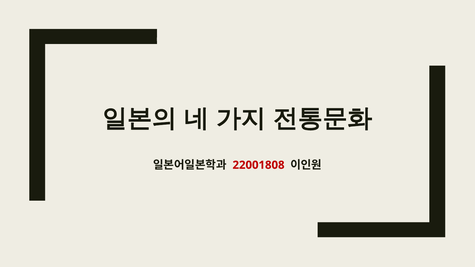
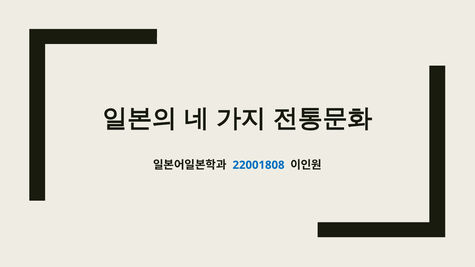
22001808 colour: red -> blue
